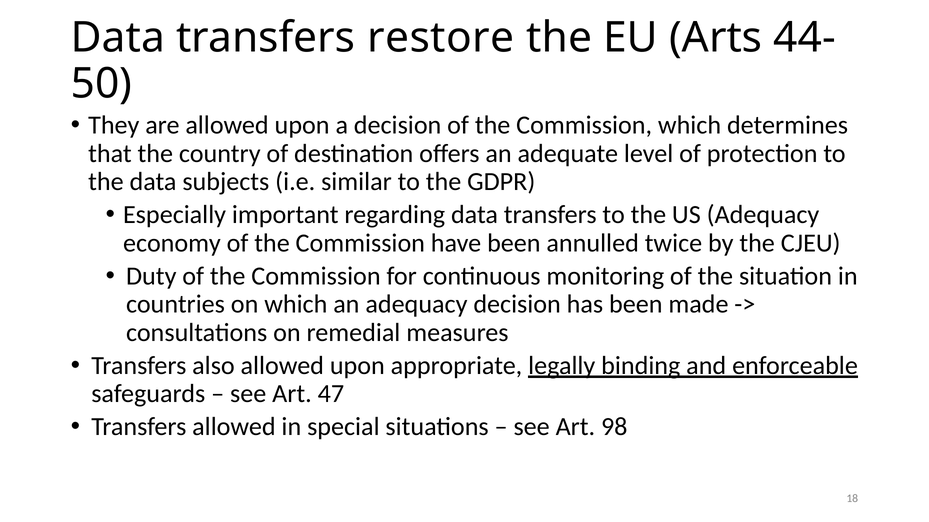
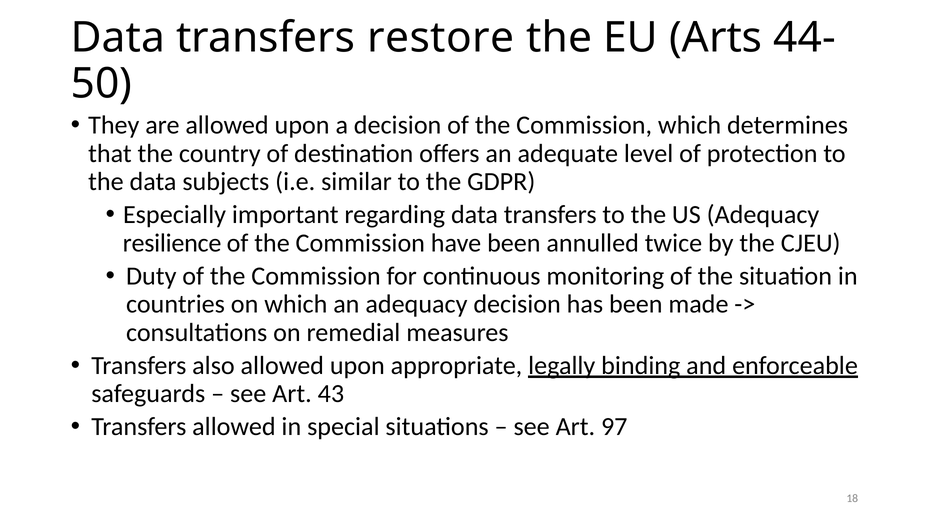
economy: economy -> resilience
47: 47 -> 43
98: 98 -> 97
